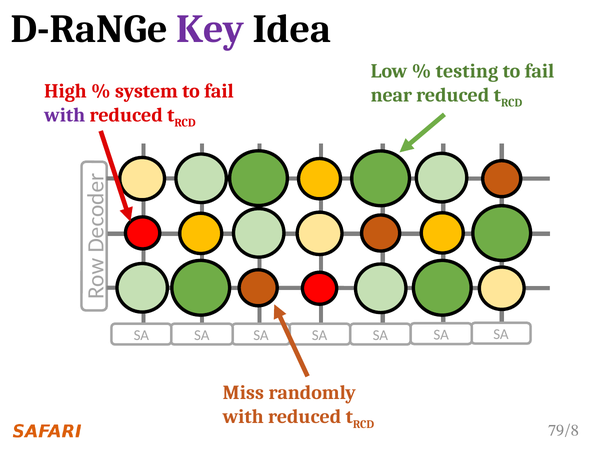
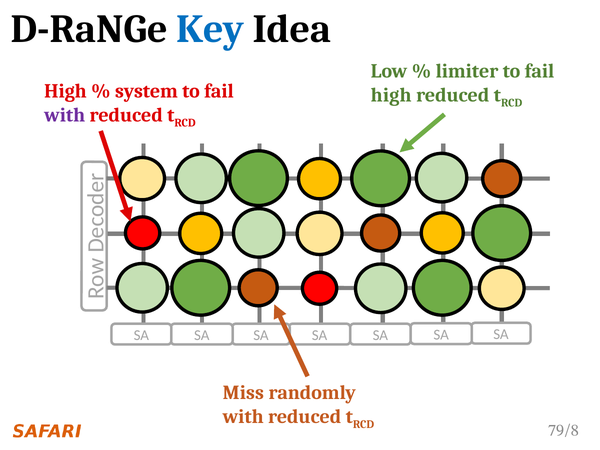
Key colour: purple -> blue
testing: testing -> limiter
near at (391, 95): near -> high
